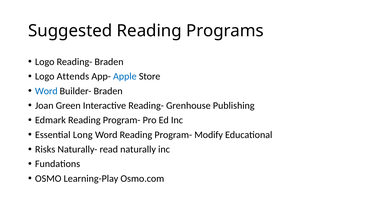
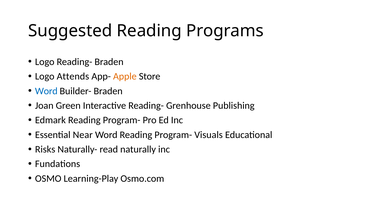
Apple colour: blue -> orange
Long: Long -> Near
Modify: Modify -> Visuals
